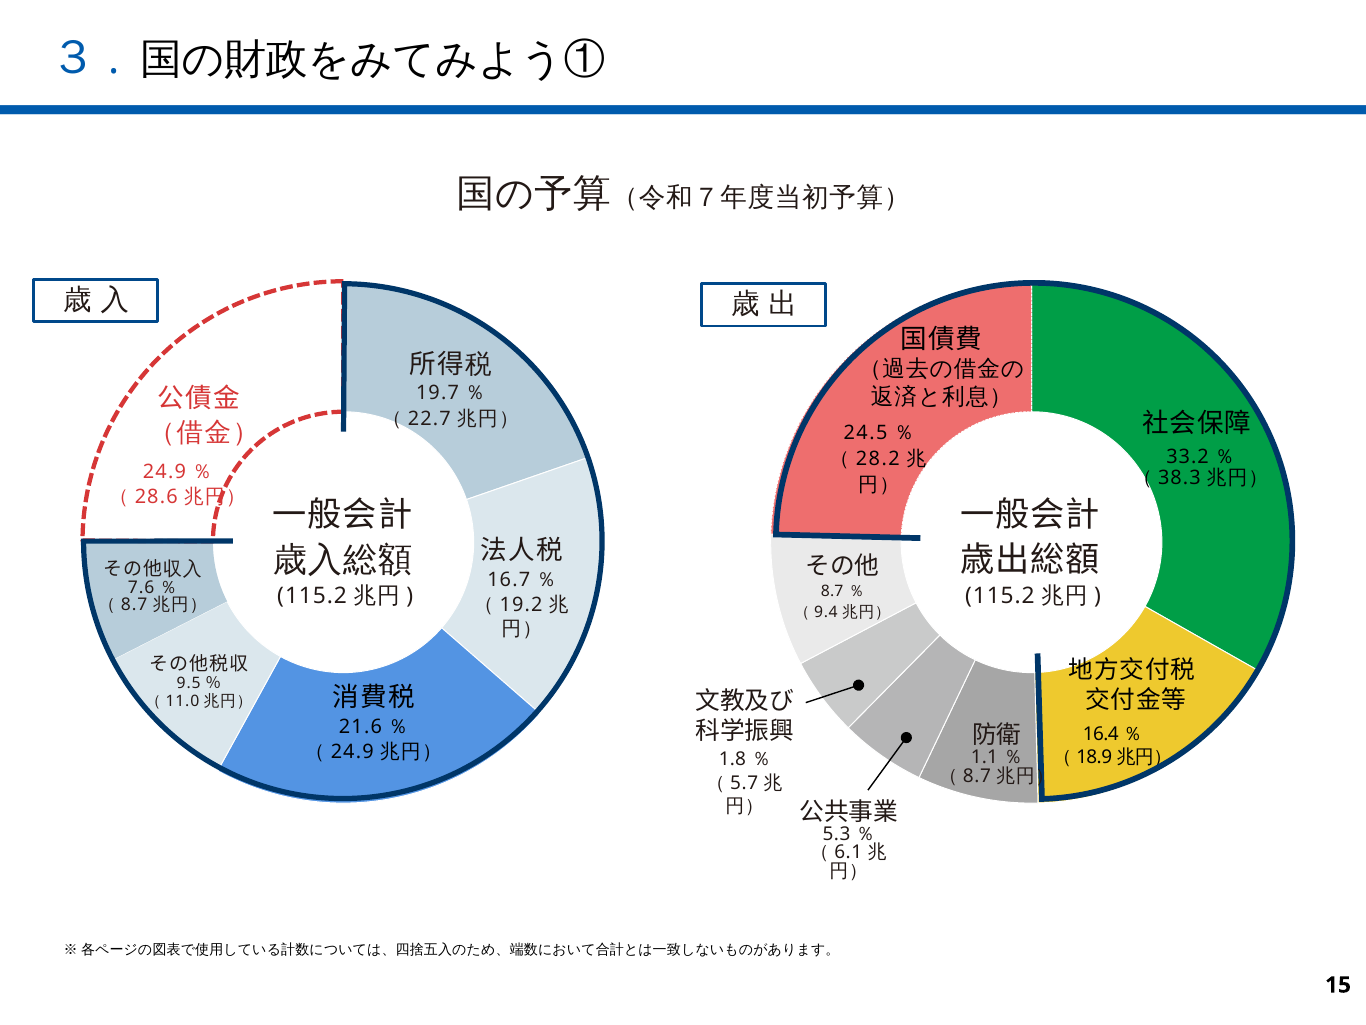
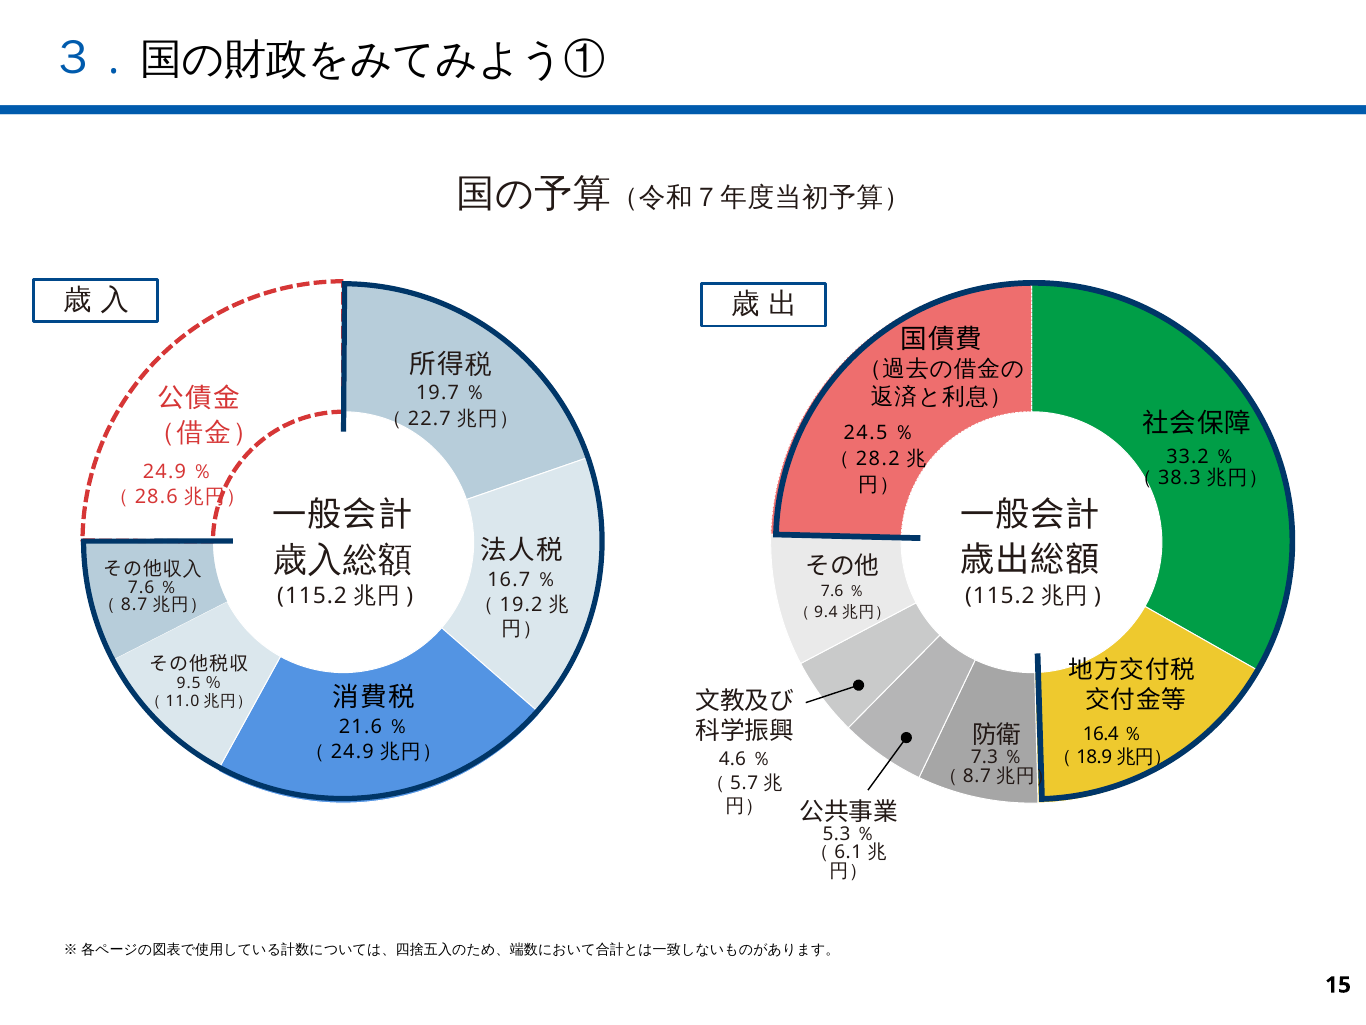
8.7 at (832, 591): 8.7 -> 7.6
1.1: 1.1 -> 7.3
1.8: 1.8 -> 4.6
